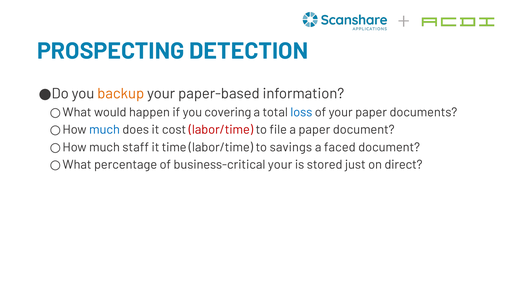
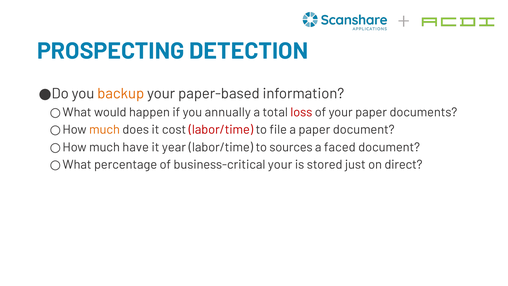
covering: covering -> annually
loss colour: blue -> red
much at (104, 130) colour: blue -> orange
staff: staff -> have
time: time -> year
savings: savings -> sources
